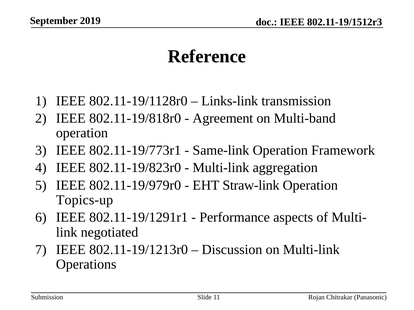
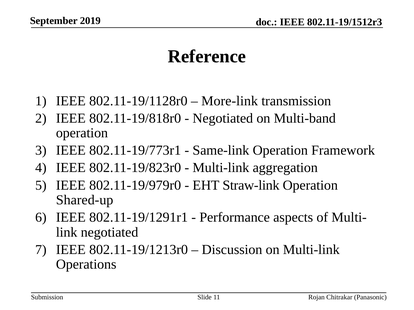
Links-link: Links-link -> More-link
Agreement at (223, 118): Agreement -> Negotiated
Topics-up: Topics-up -> Shared-up
